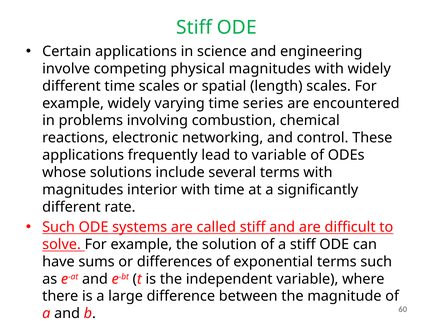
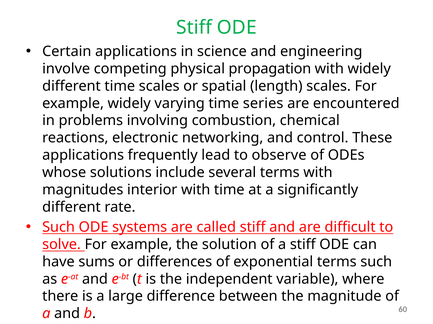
physical magnitudes: magnitudes -> propagation
to variable: variable -> observe
